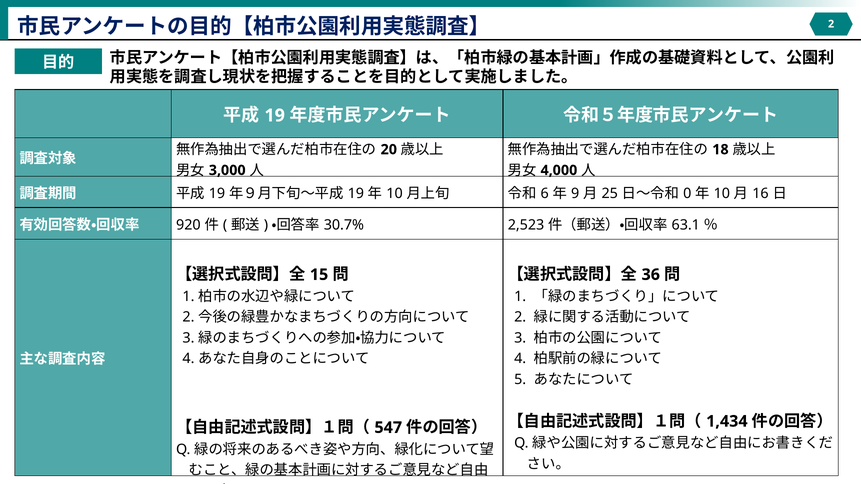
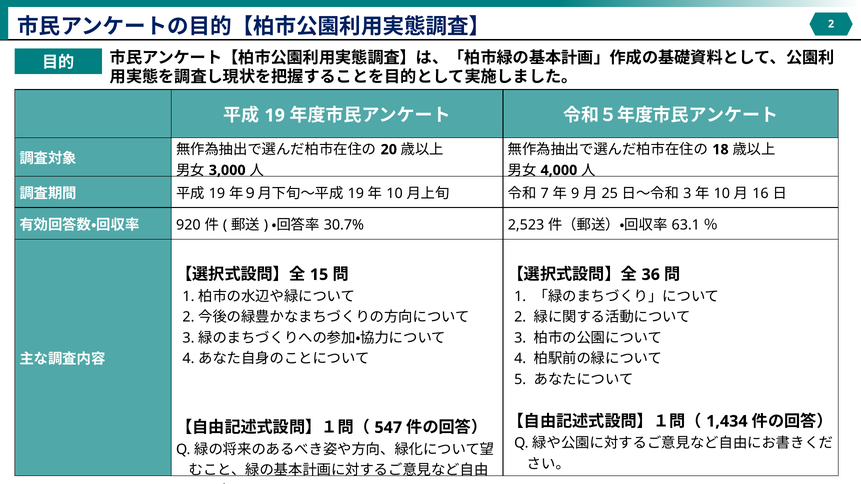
6: 6 -> 7
0 at (687, 194): 0 -> 3
